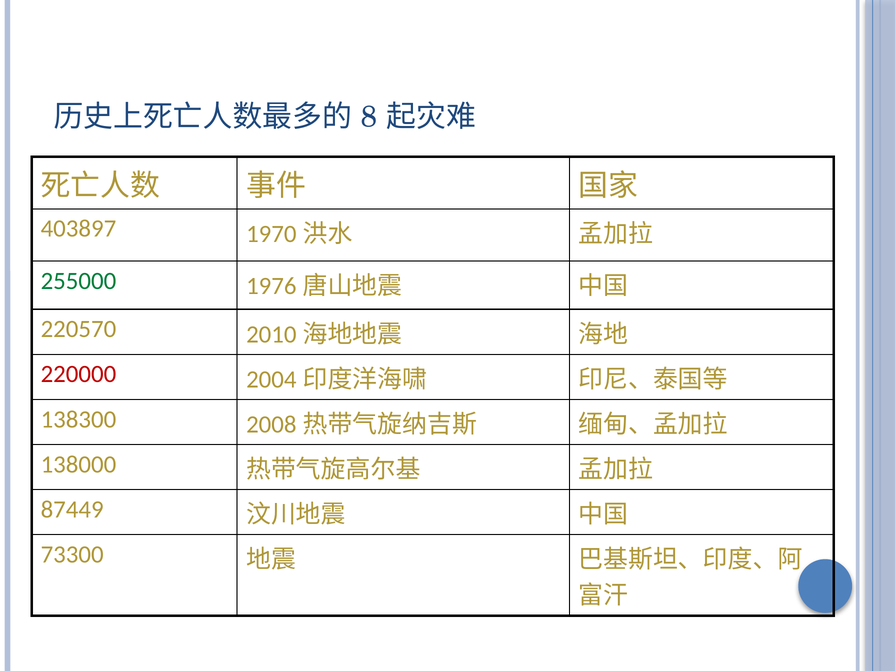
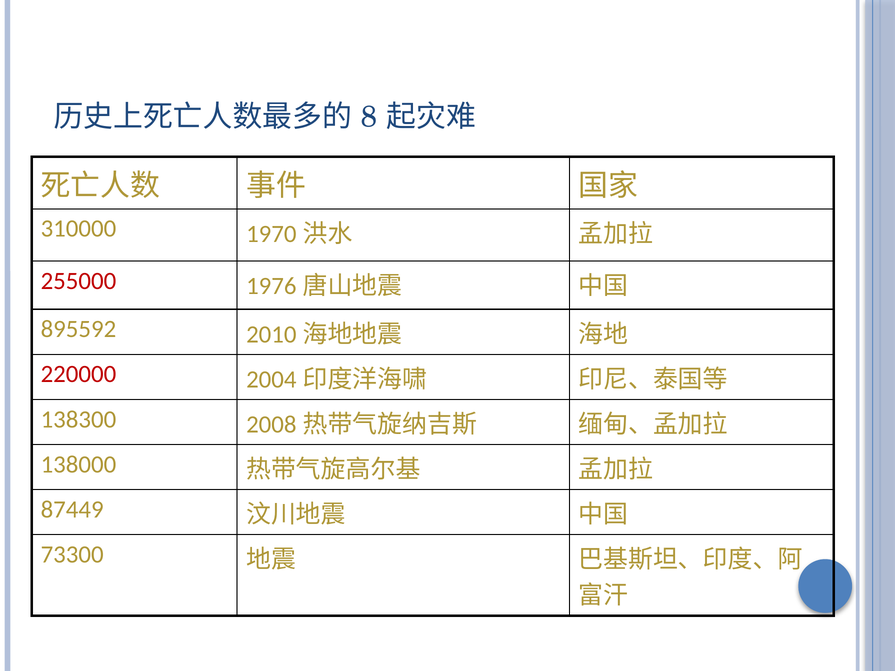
403897: 403897 -> 310000
255000 colour: green -> red
220570: 220570 -> 895592
